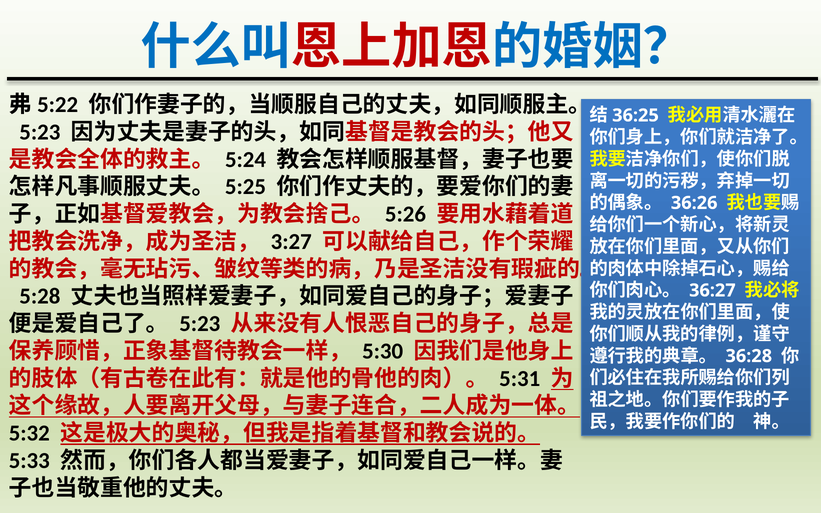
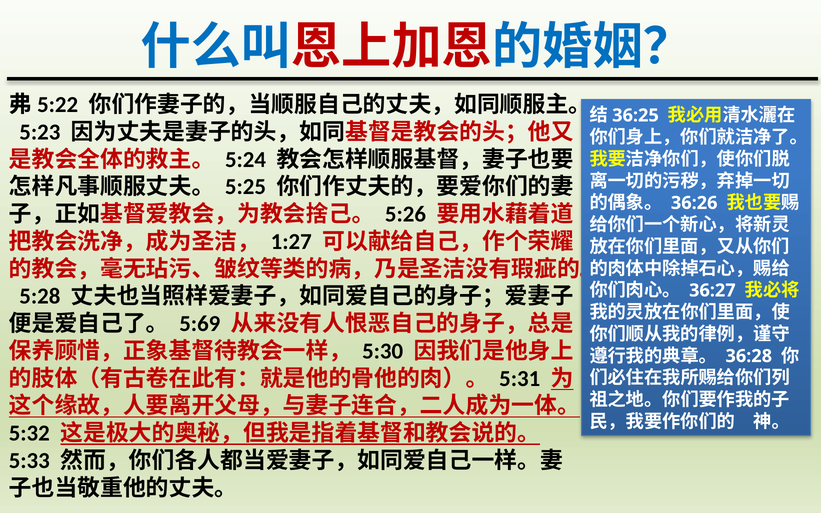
3:27: 3:27 -> 1:27
5:23 at (200, 324): 5:23 -> 5:69
